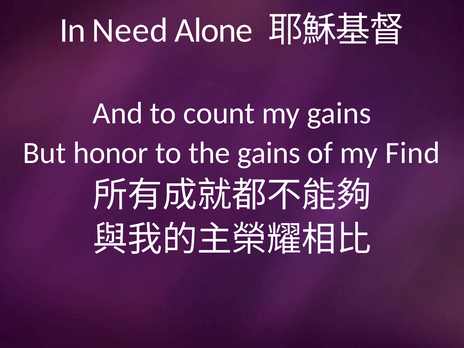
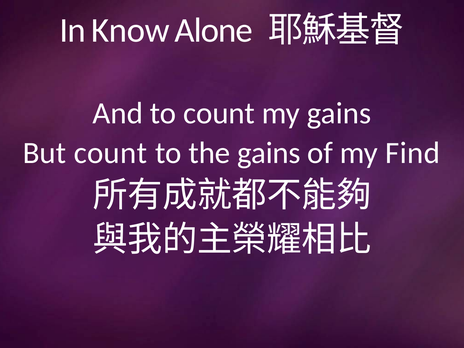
Need: Need -> Know
But honor: honor -> count
